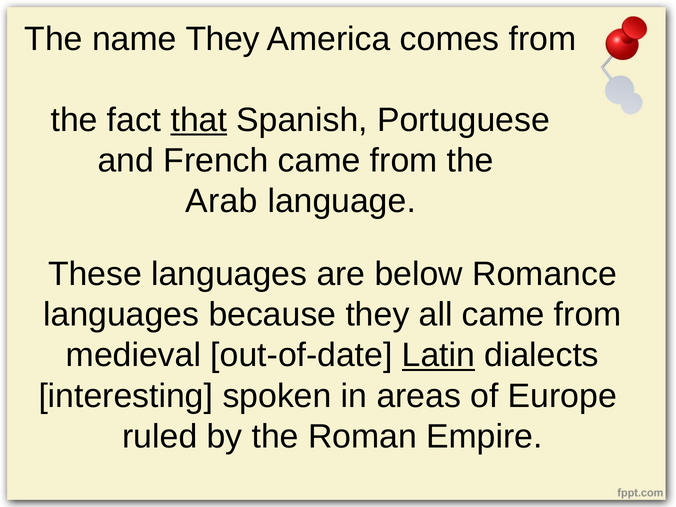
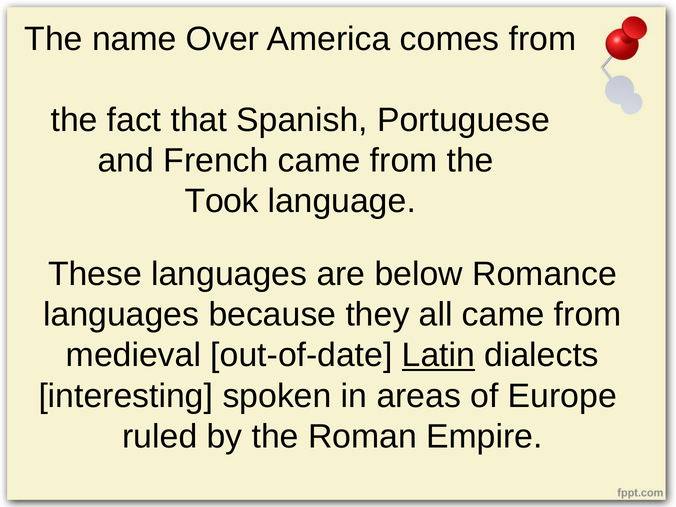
name They: They -> Over
that underline: present -> none
Arab: Arab -> Took
